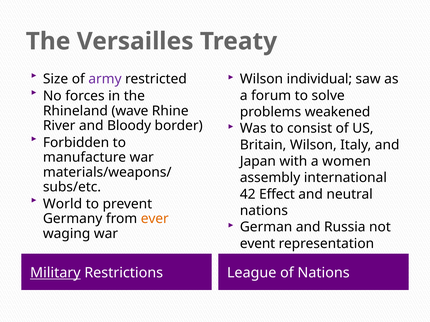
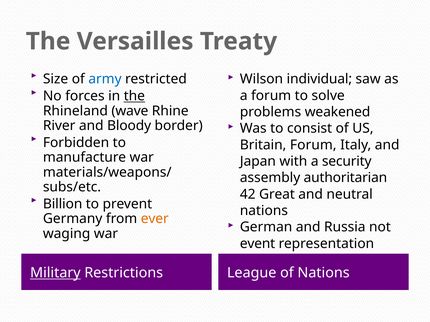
army colour: purple -> blue
the at (134, 96) underline: none -> present
Britain Wilson: Wilson -> Forum
women: women -> security
international: international -> authoritarian
Effect: Effect -> Great
World: World -> Billion
